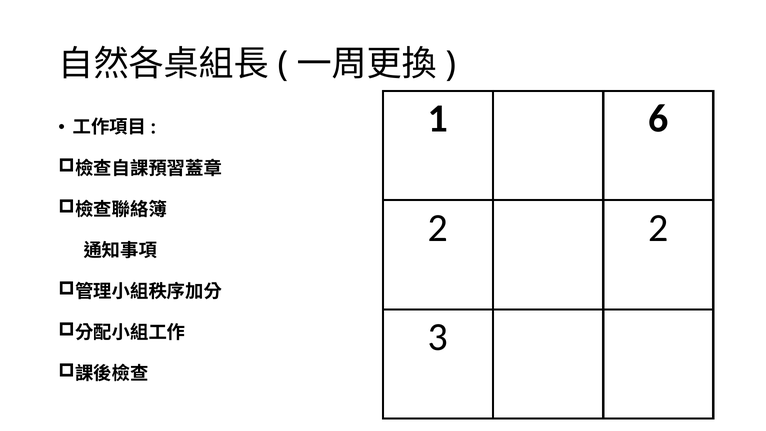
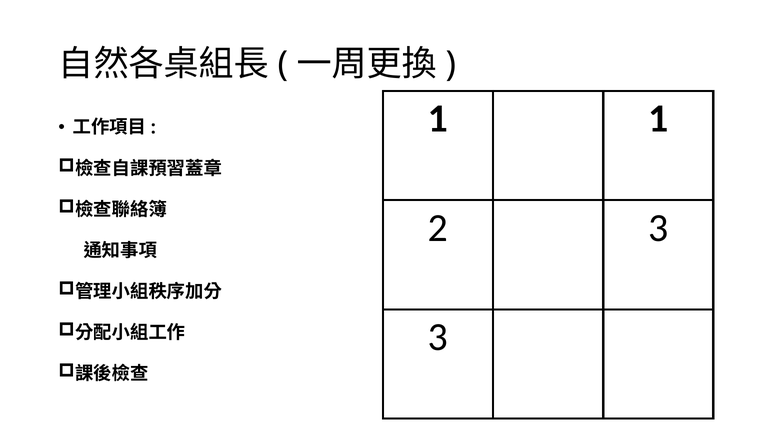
1 6: 6 -> 1
2 2: 2 -> 3
